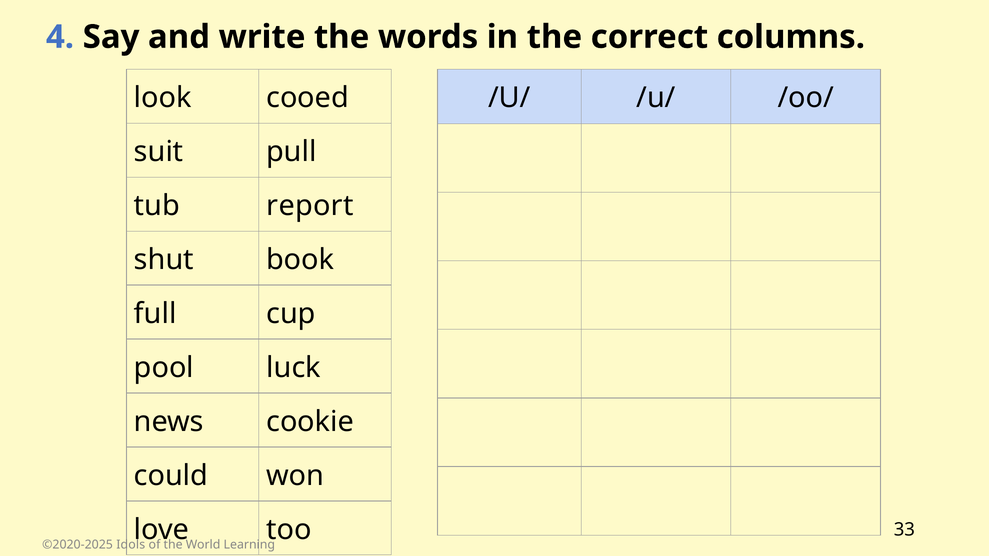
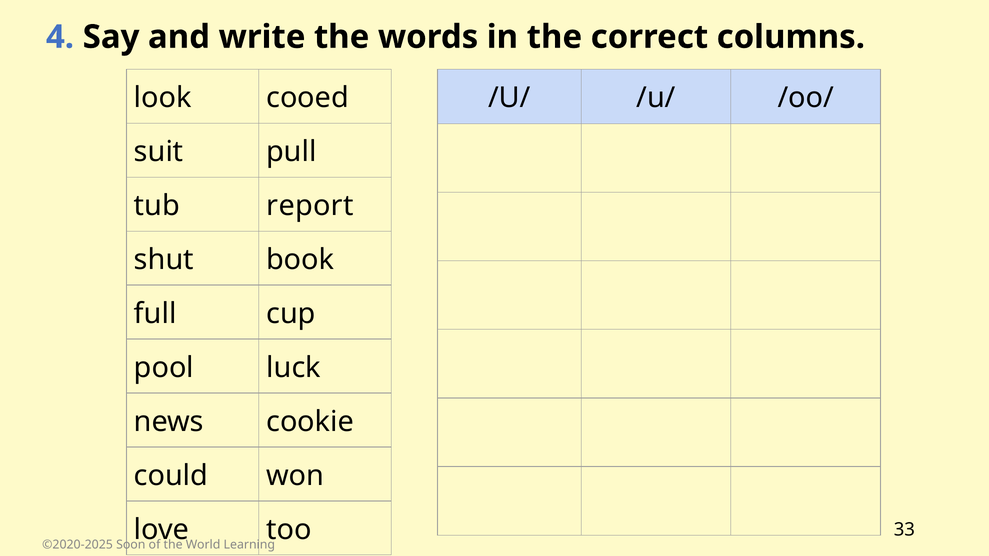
Idols: Idols -> Soon
